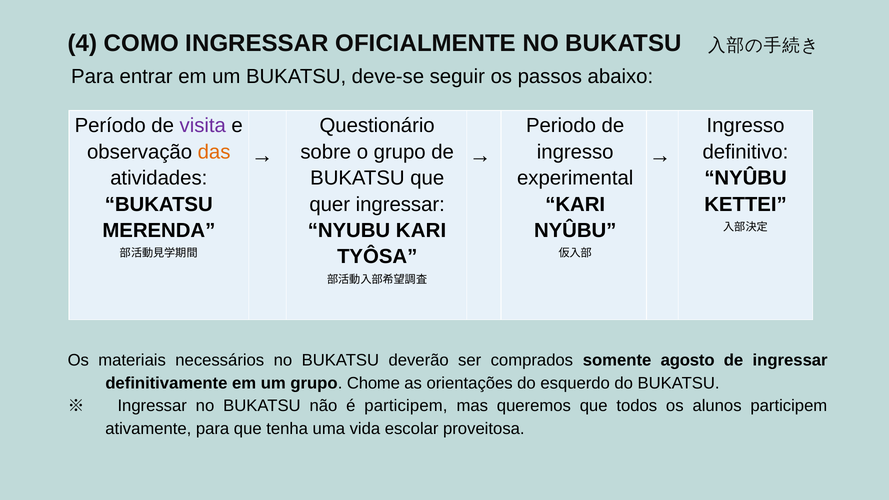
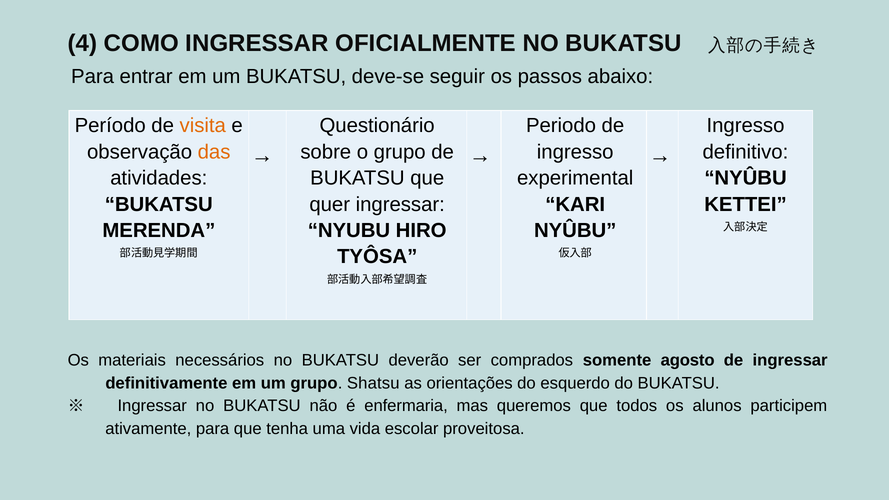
visita colour: purple -> orange
NYUBU KARI: KARI -> HIRO
Chome: Chome -> Shatsu
é participem: participem -> enfermaria
